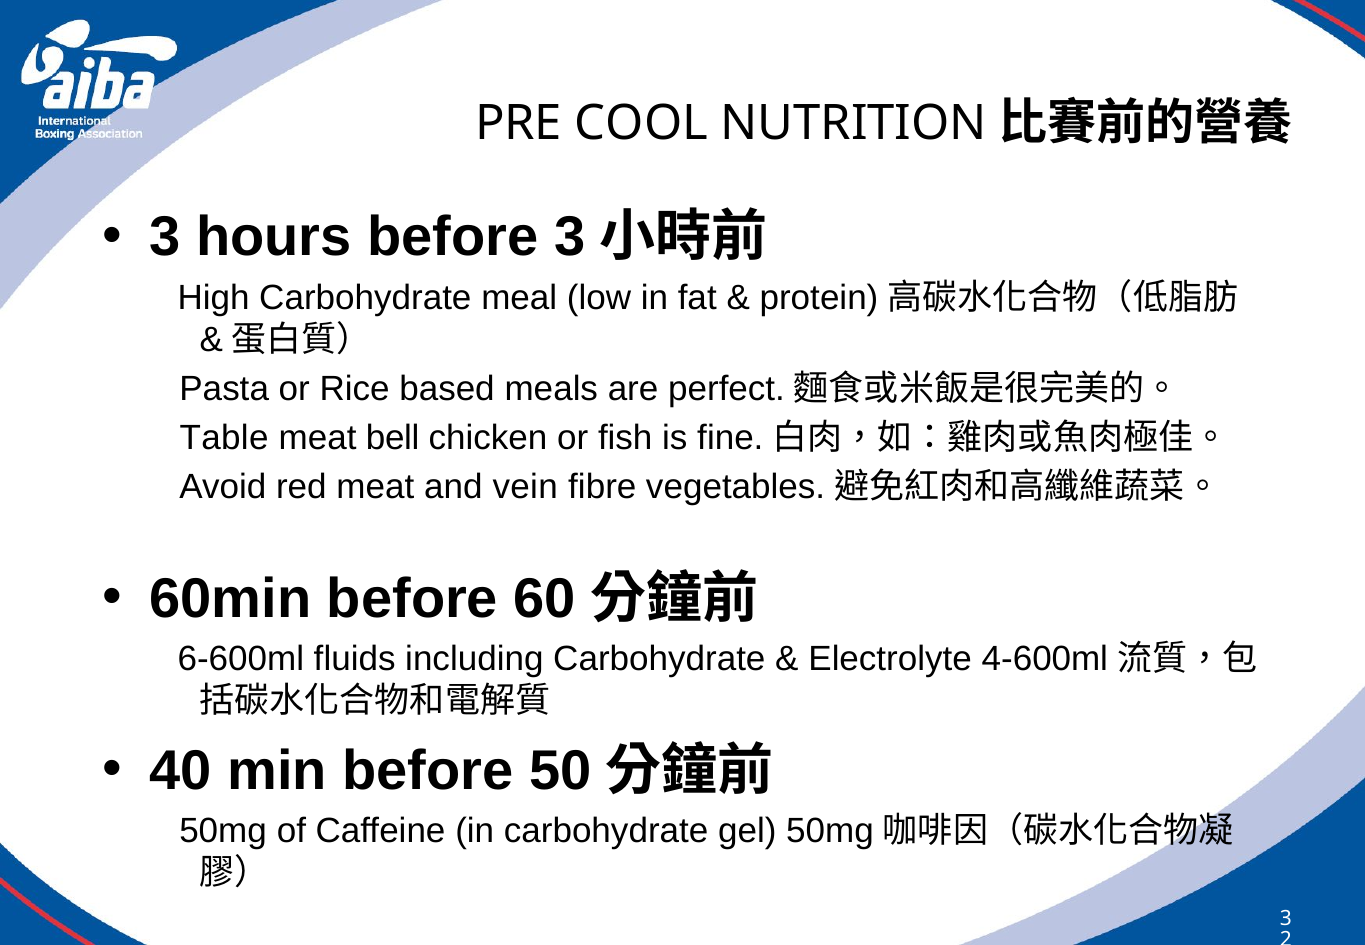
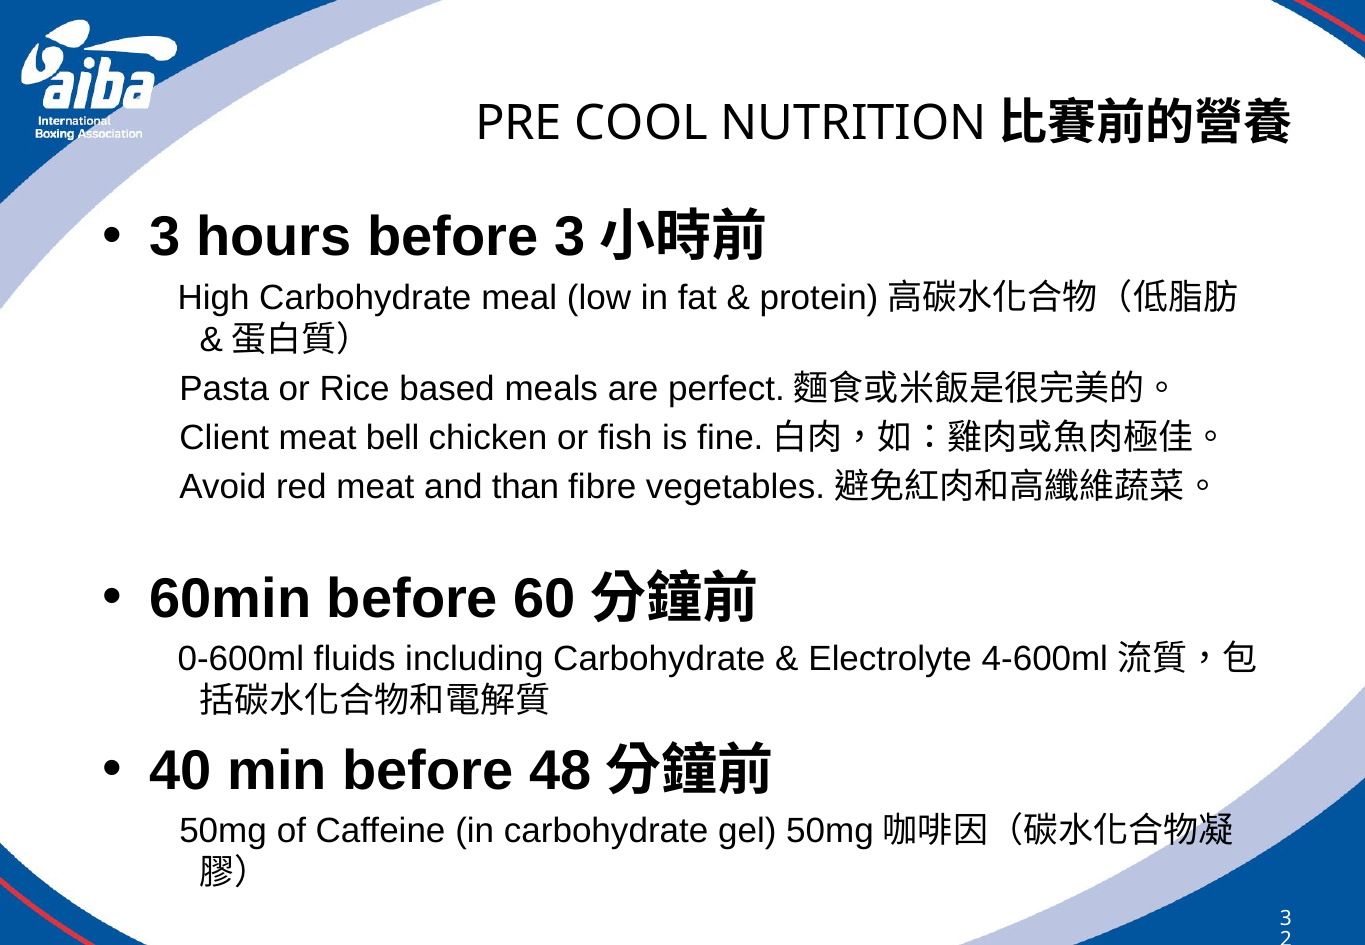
Table: Table -> Client
vein: vein -> than
6-600ml: 6-600ml -> 0-600ml
50: 50 -> 48
